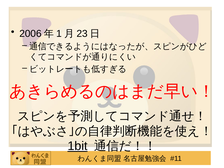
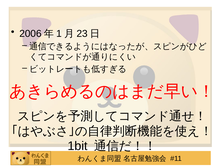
1bit underline: present -> none
